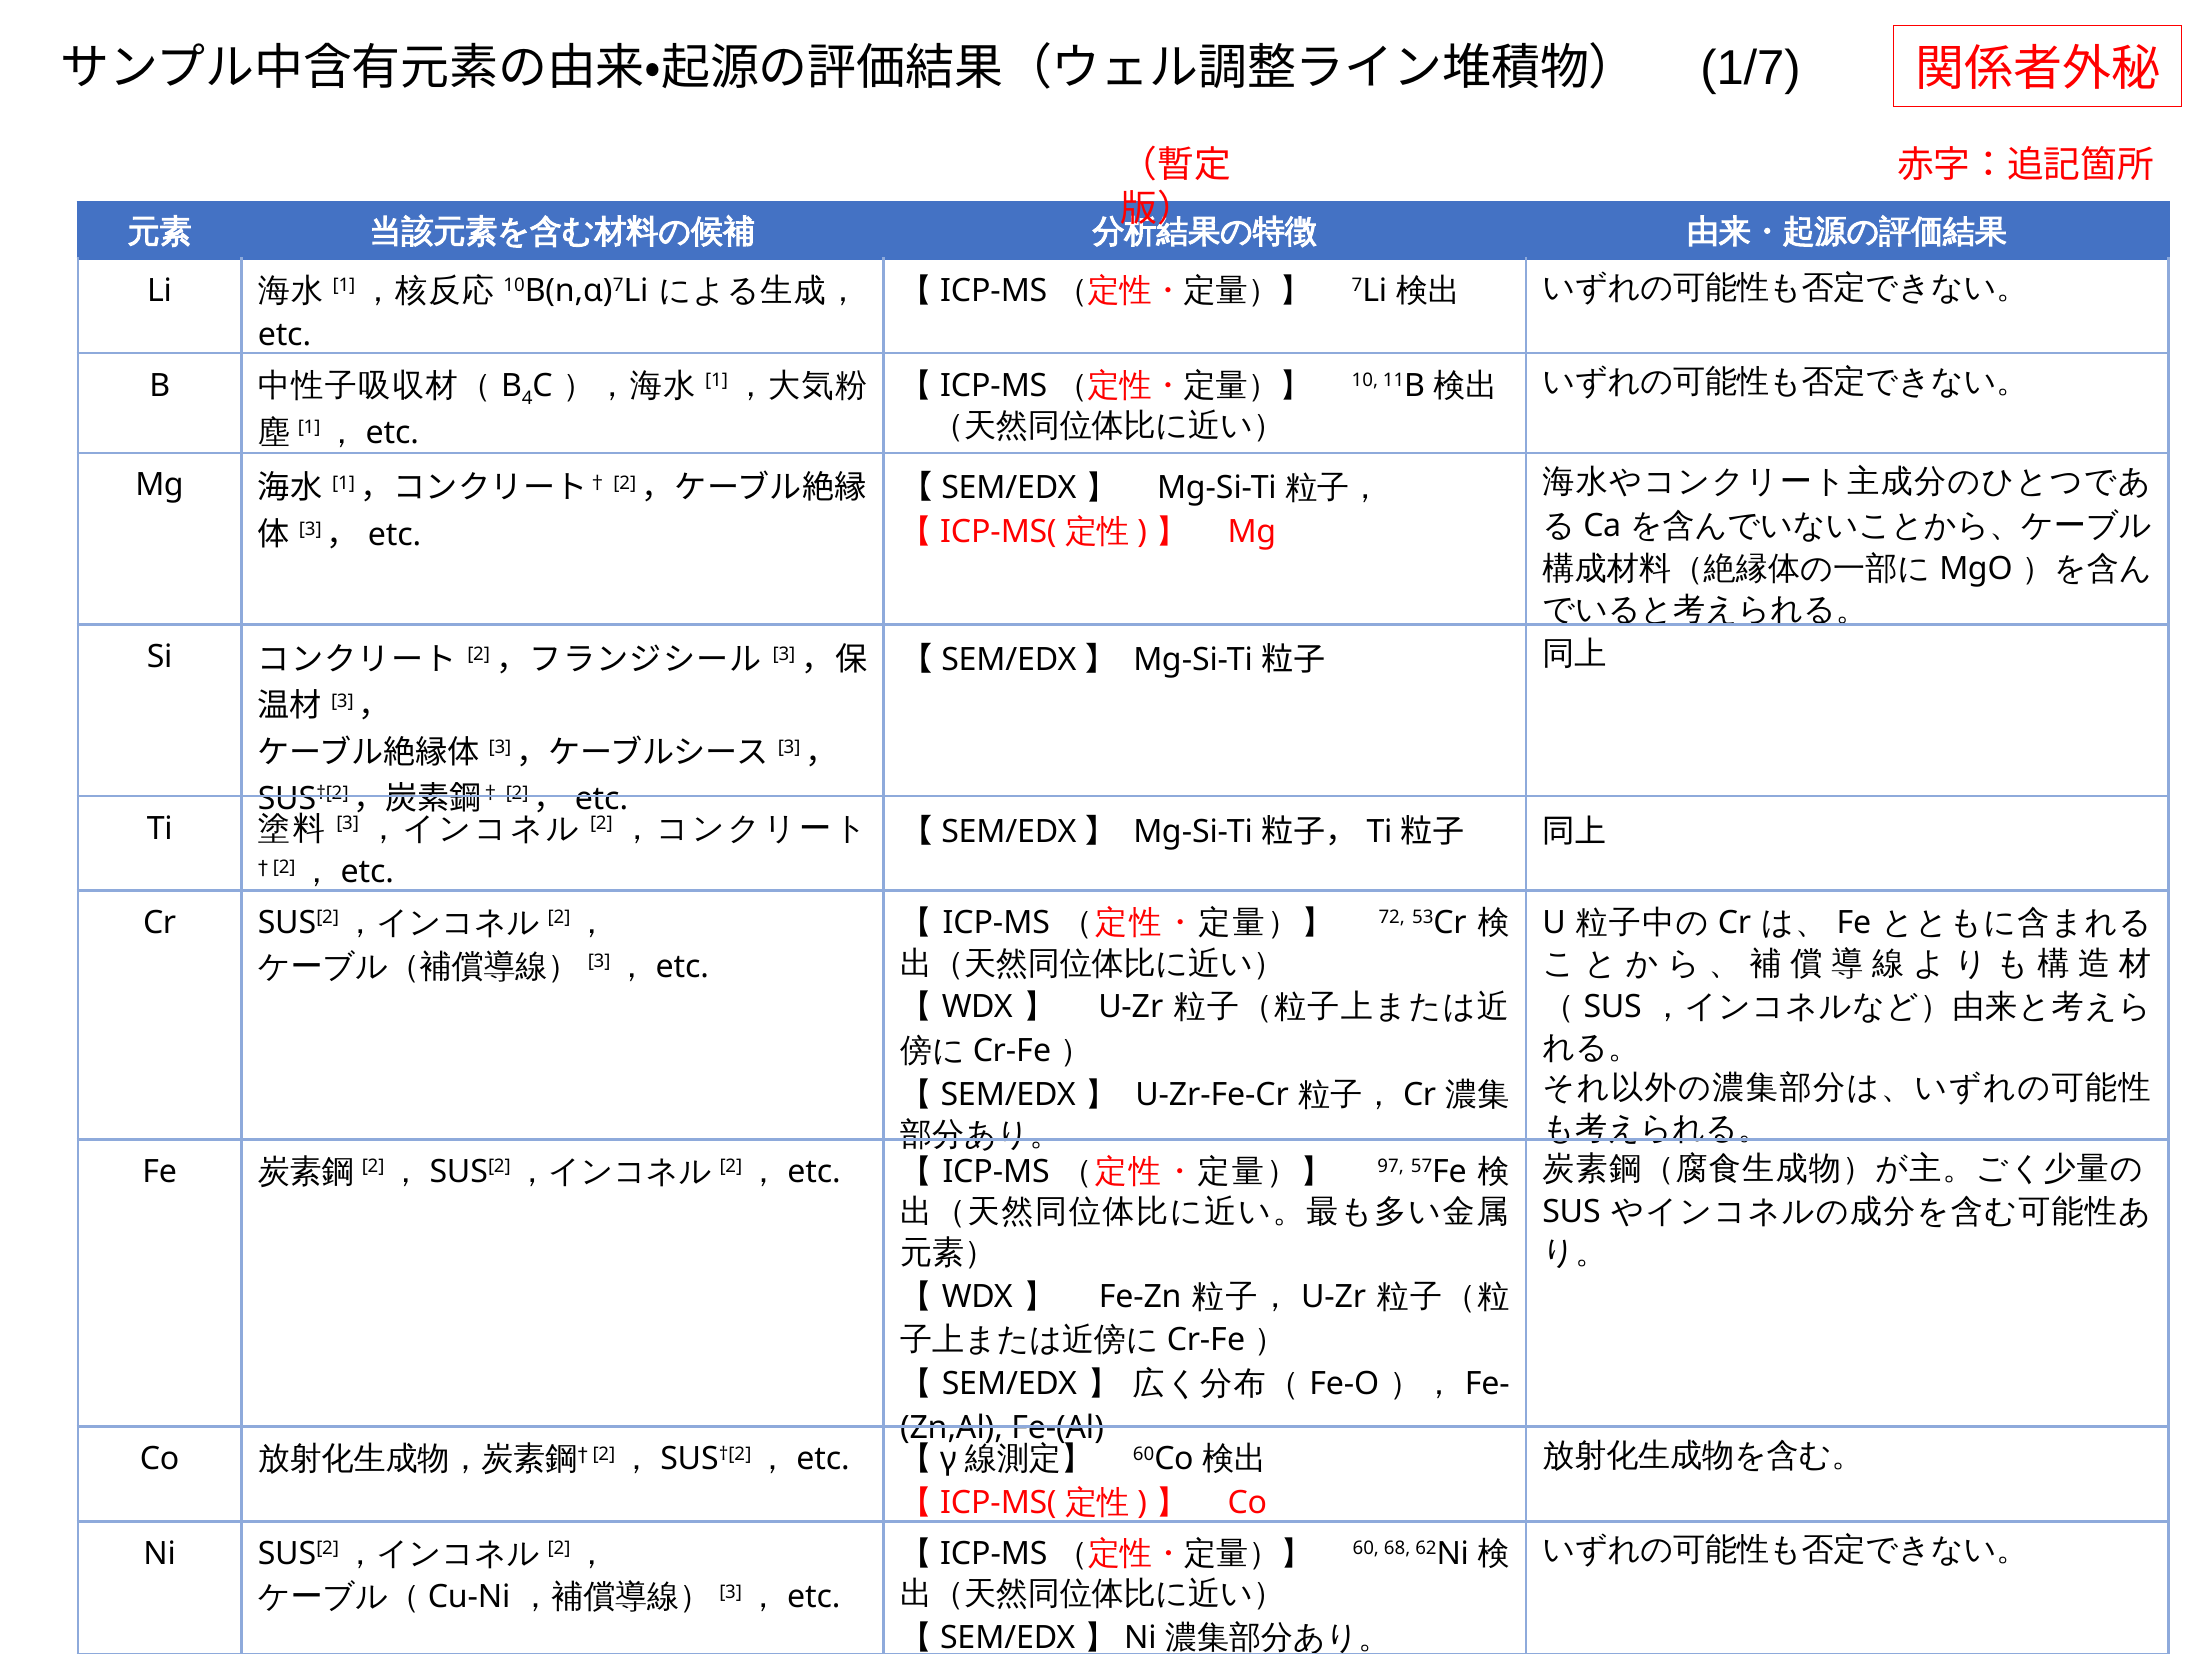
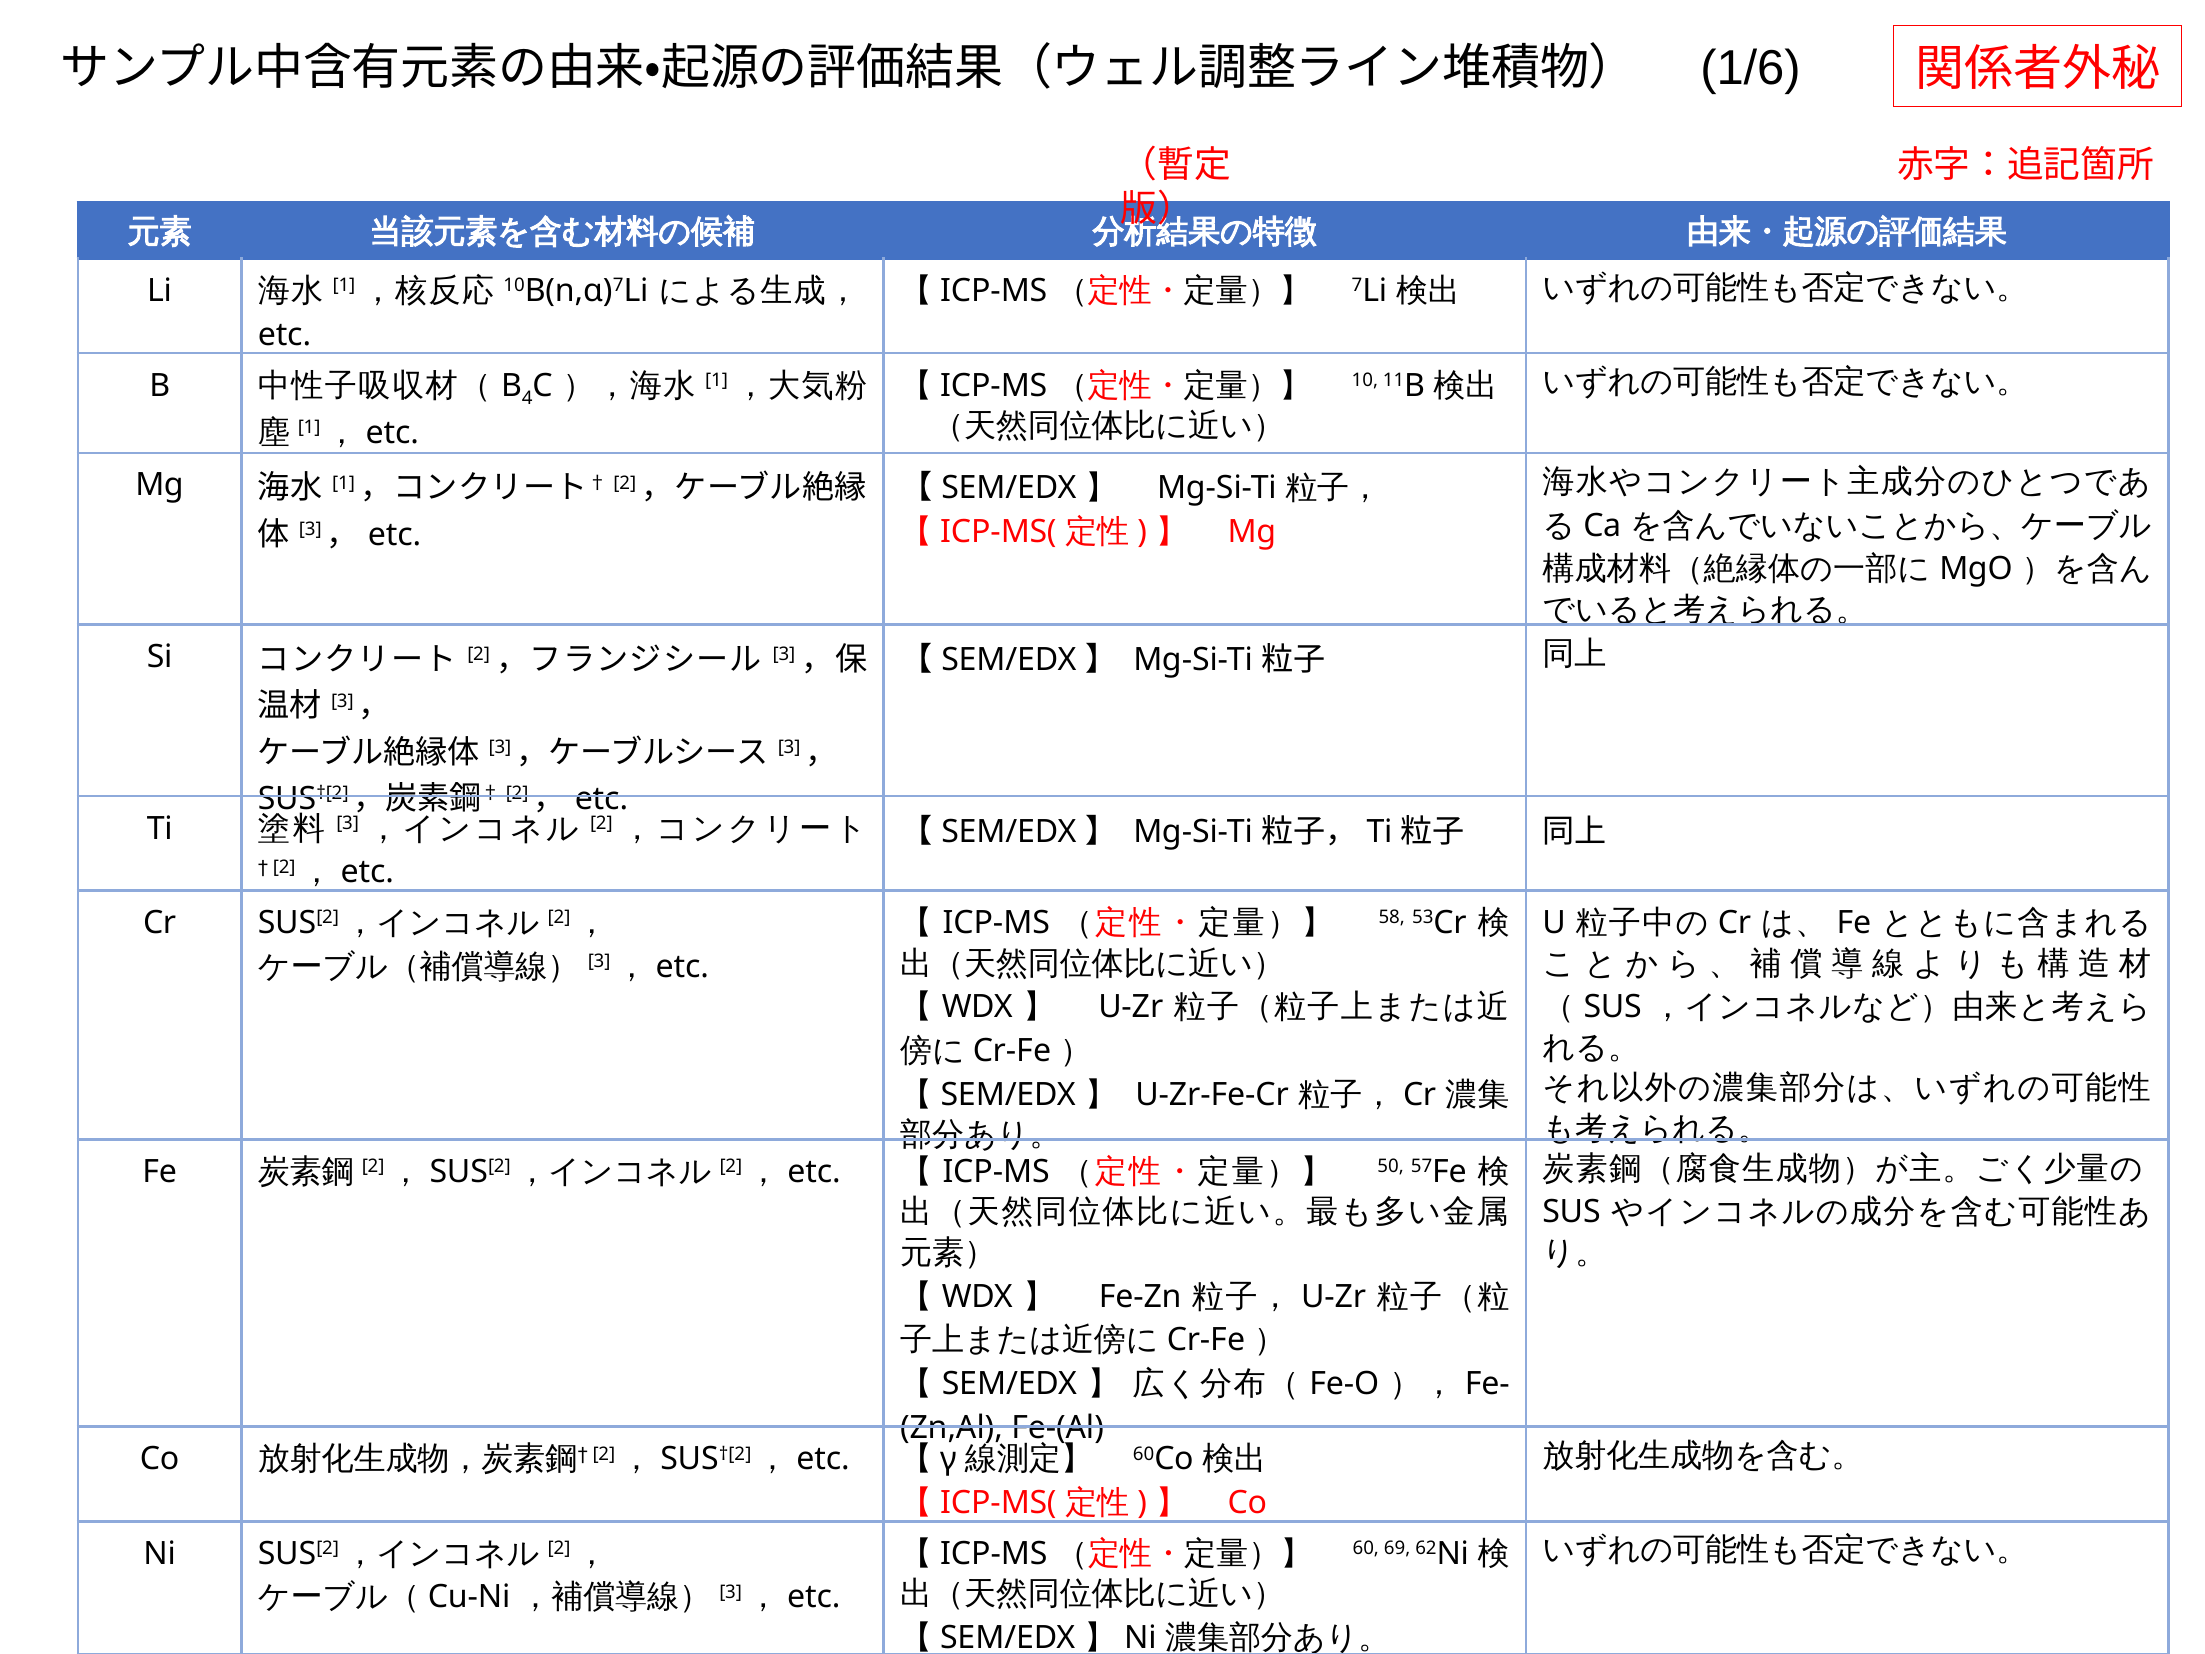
1/7: 1/7 -> 1/6
72: 72 -> 58
97: 97 -> 50
68: 68 -> 69
